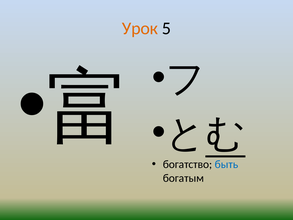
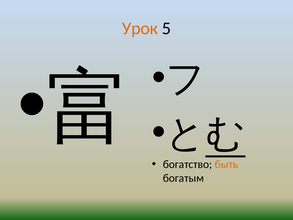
быть colour: blue -> orange
